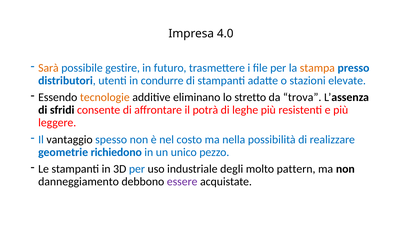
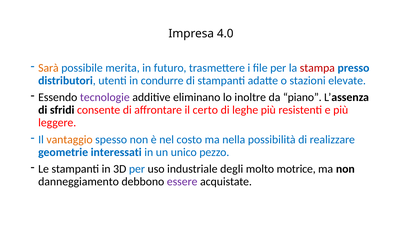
gestire: gestire -> merita
stampa colour: orange -> red
tecnologie colour: orange -> purple
stretto: stretto -> inoltre
trova: trova -> piano
potrà: potrà -> certo
vantaggio colour: black -> orange
richiedono: richiedono -> interessati
pattern: pattern -> motrice
